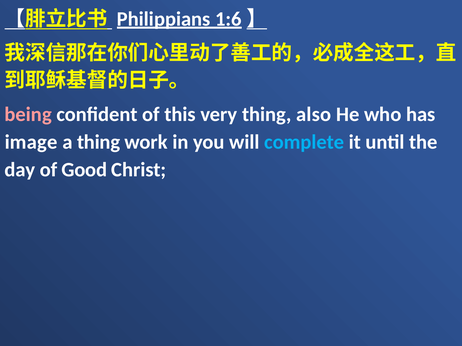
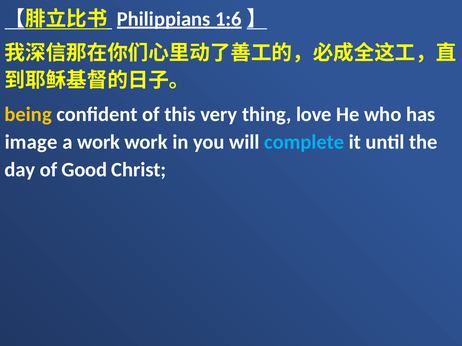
being colour: pink -> yellow
also: also -> love
a thing: thing -> work
